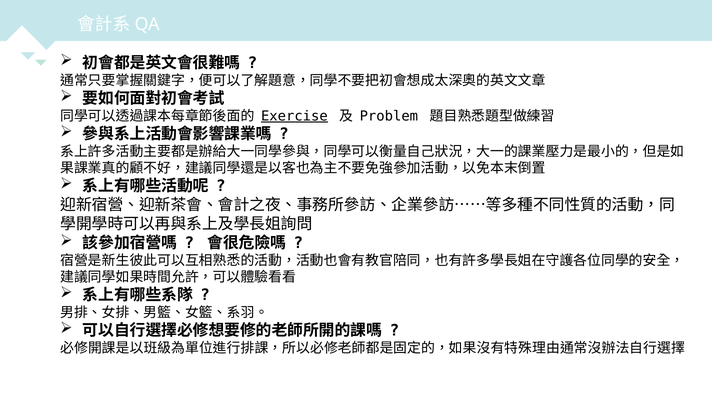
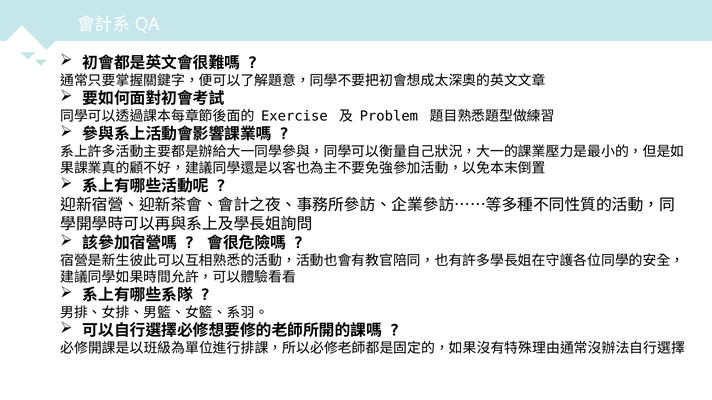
Exercise underline: present -> none
